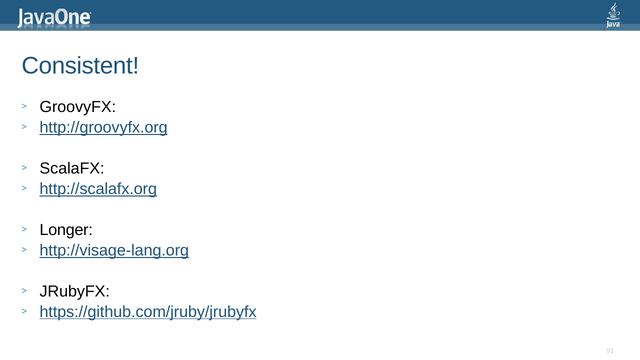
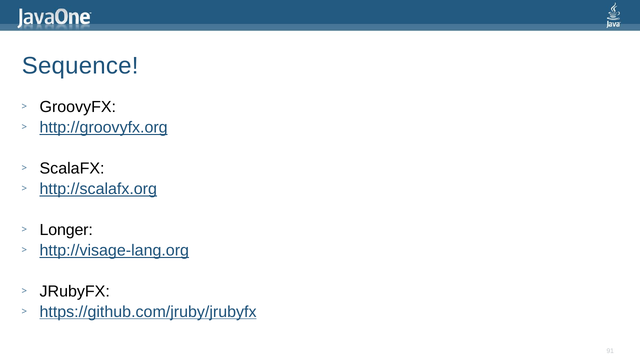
Consistent: Consistent -> Sequence
